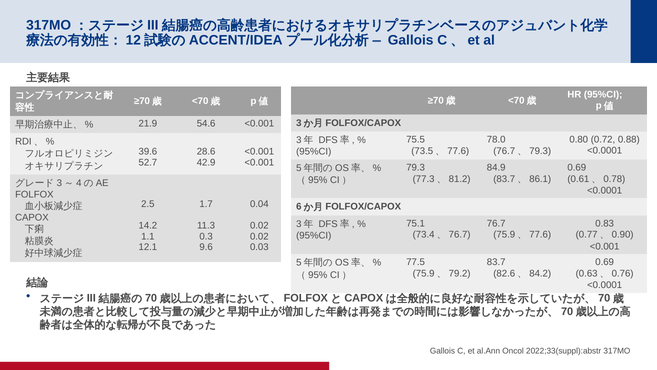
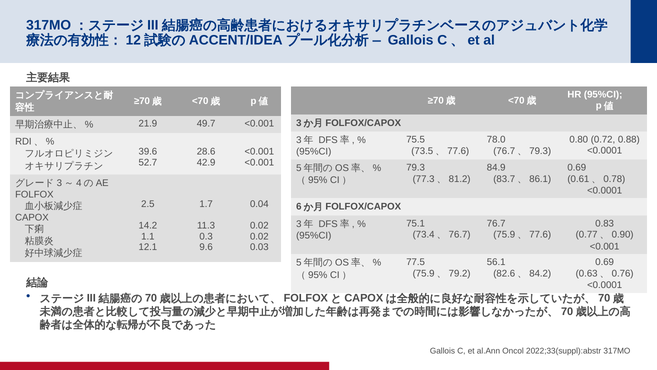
54.6: 54.6 -> 49.7
83.7: 83.7 -> 56.1
